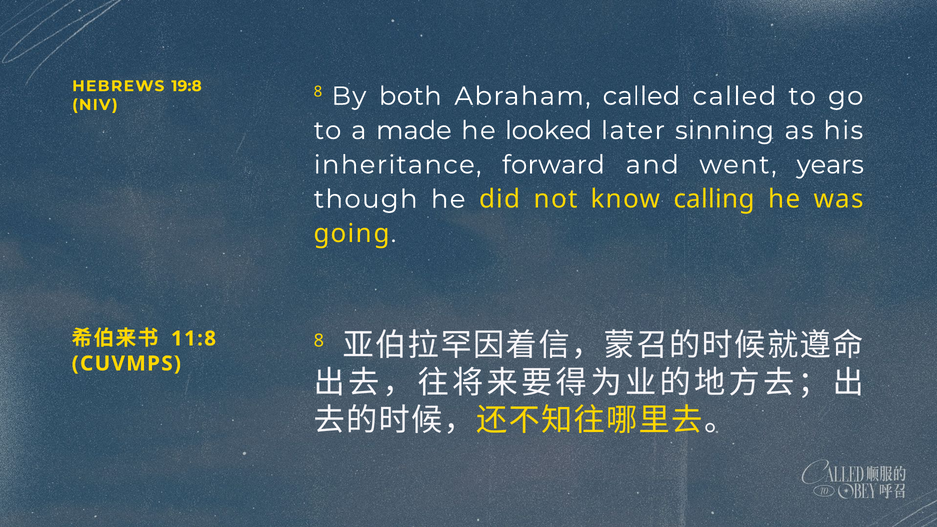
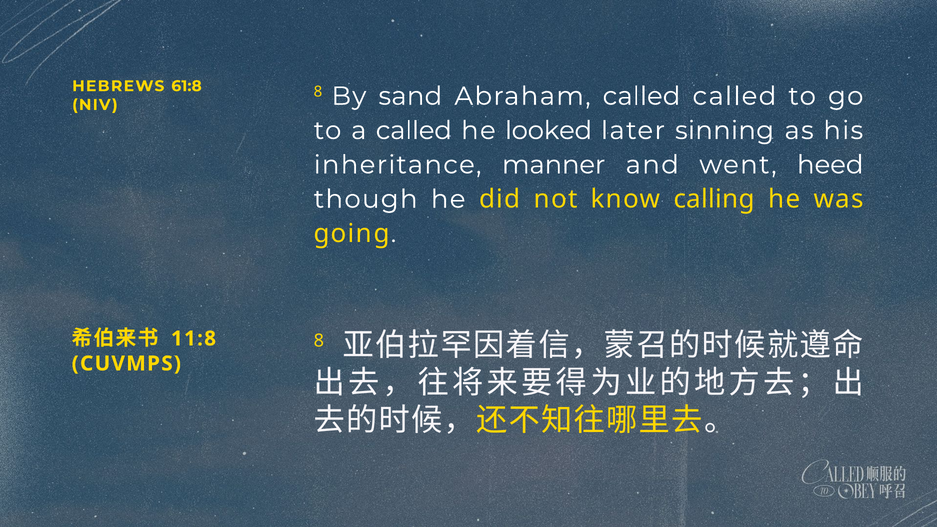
19:8: 19:8 -> 61:8
both: both -> sand
a made: made -> called
forward: forward -> manner
years: years -> heed
